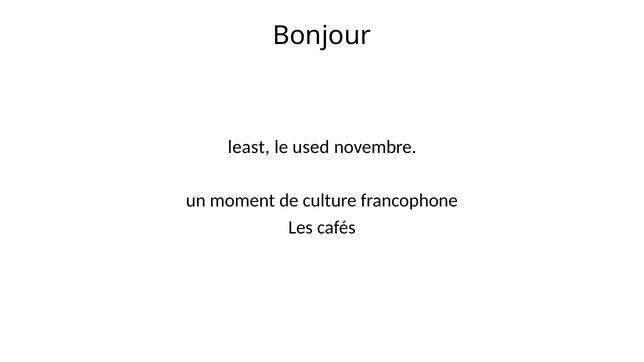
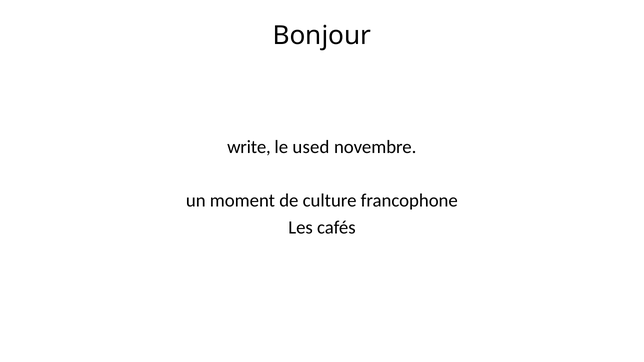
least: least -> write
